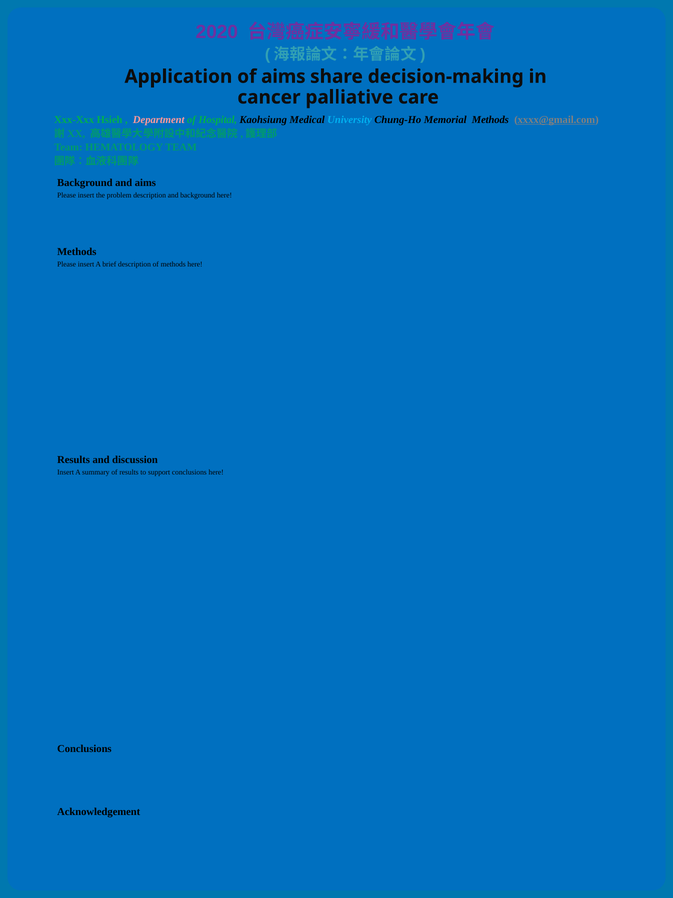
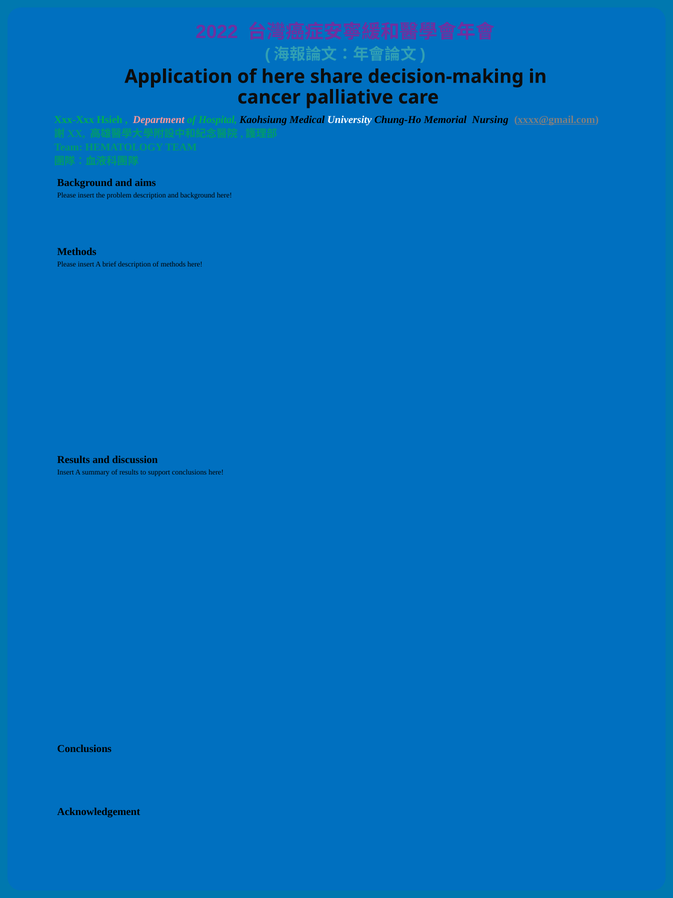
2020: 2020 -> 2022
of aims: aims -> here
University colour: light blue -> white
Memorial Methods: Methods -> Nursing
